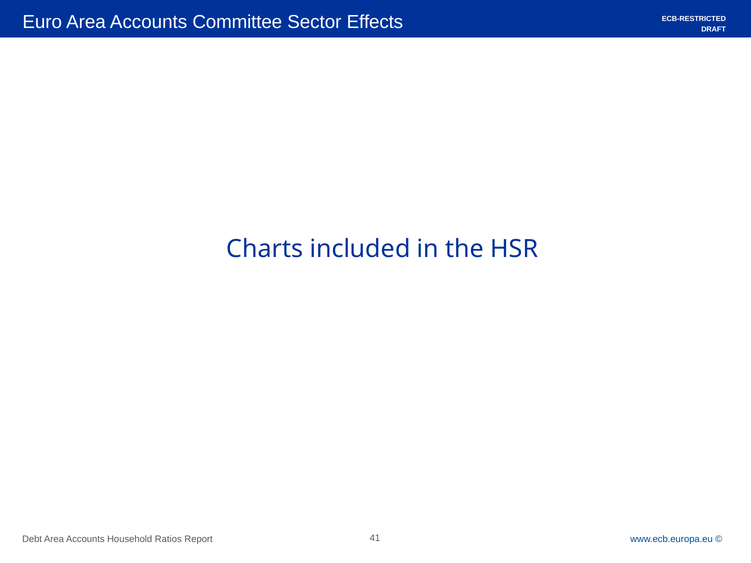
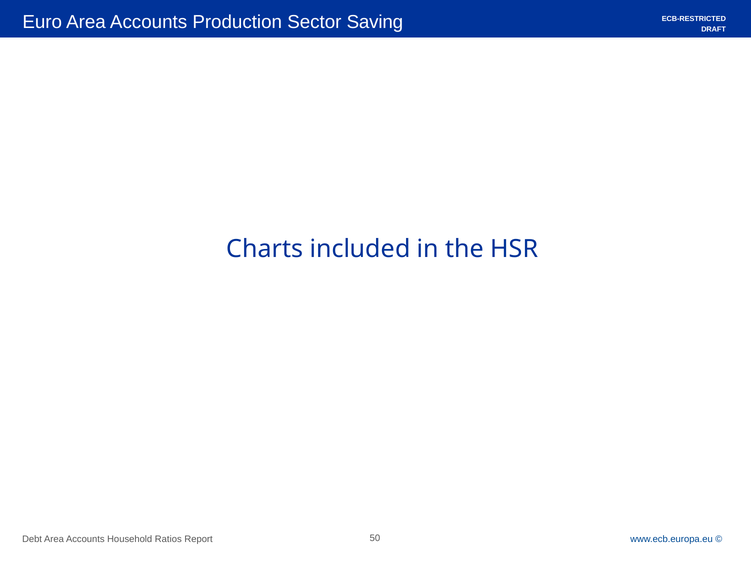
Committee: Committee -> Production
Effects: Effects -> Saving
41: 41 -> 50
